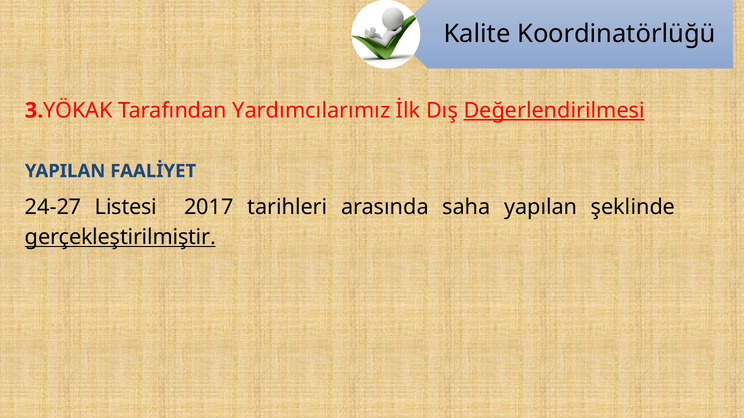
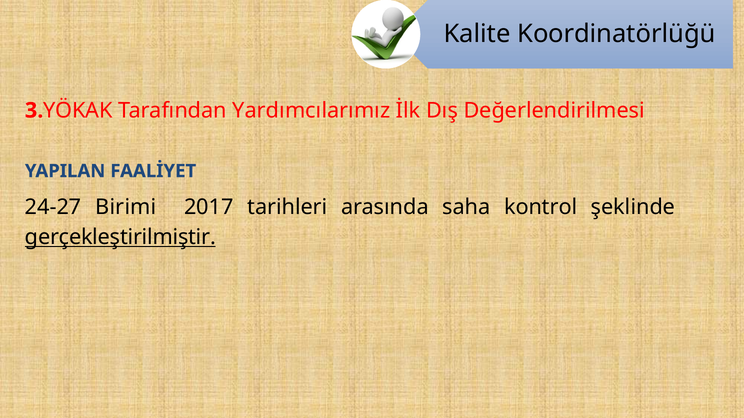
Değerlendirilmesi underline: present -> none
Listesi: Listesi -> Birimi
yapılan: yapılan -> kontrol
